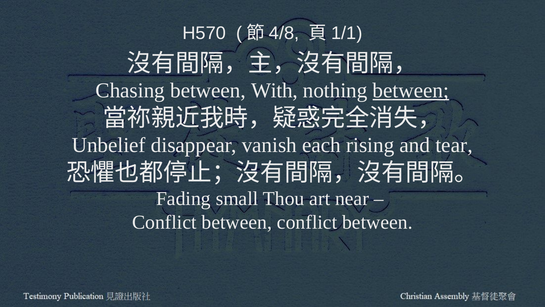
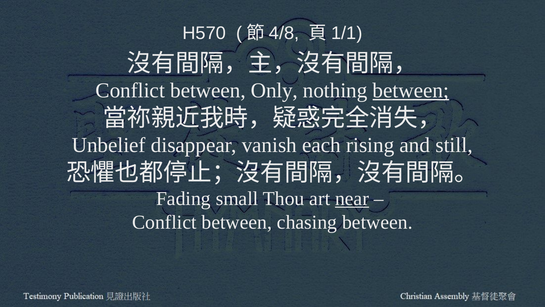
Chasing at (130, 90): Chasing -> Conflict
With: With -> Only
tear: tear -> still
near underline: none -> present
between conflict: conflict -> chasing
